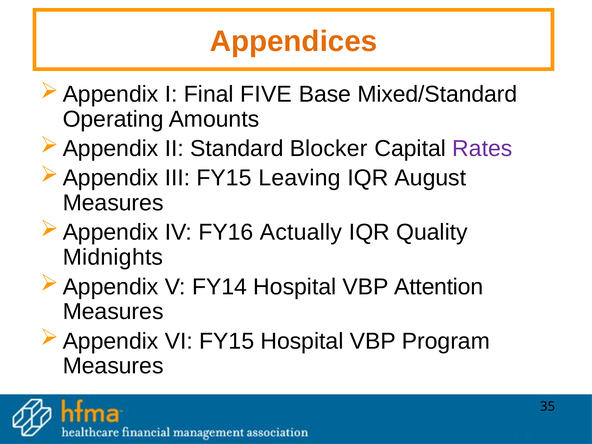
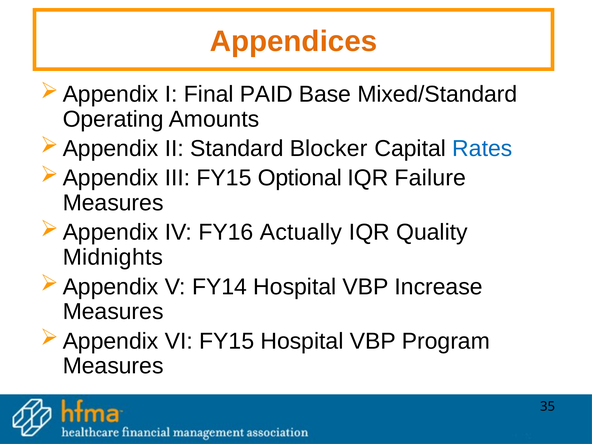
FIVE: FIVE -> PAID
Rates colour: purple -> blue
Leaving: Leaving -> Optional
August: August -> Failure
Attention: Attention -> Increase
